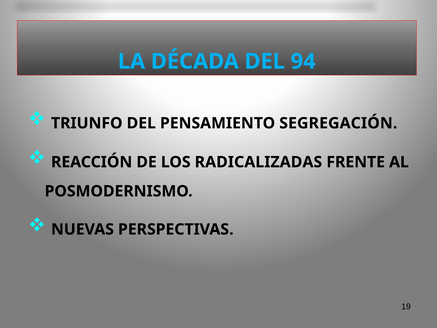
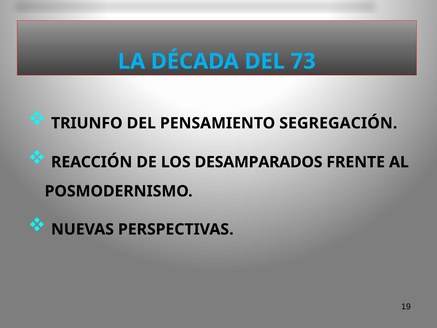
94: 94 -> 73
RADICALIZADAS: RADICALIZADAS -> DESAMPARADOS
